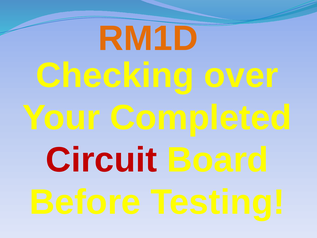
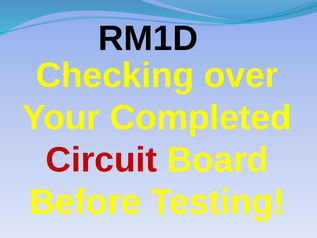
RM1D colour: orange -> black
